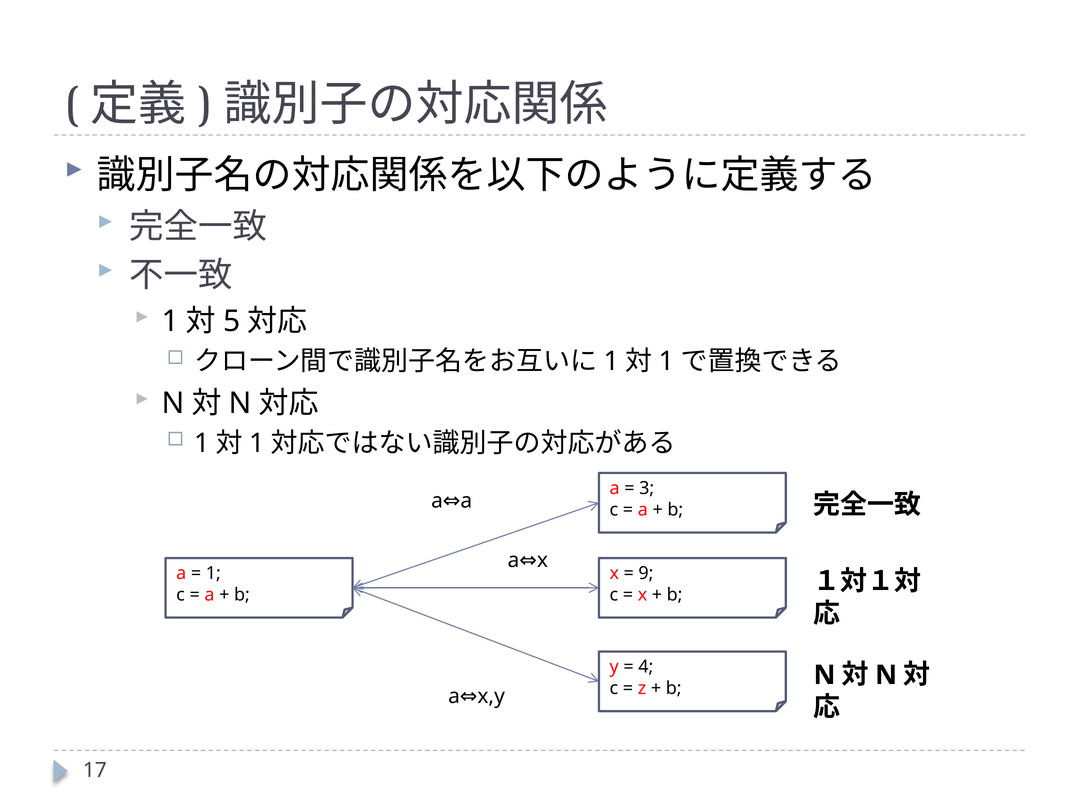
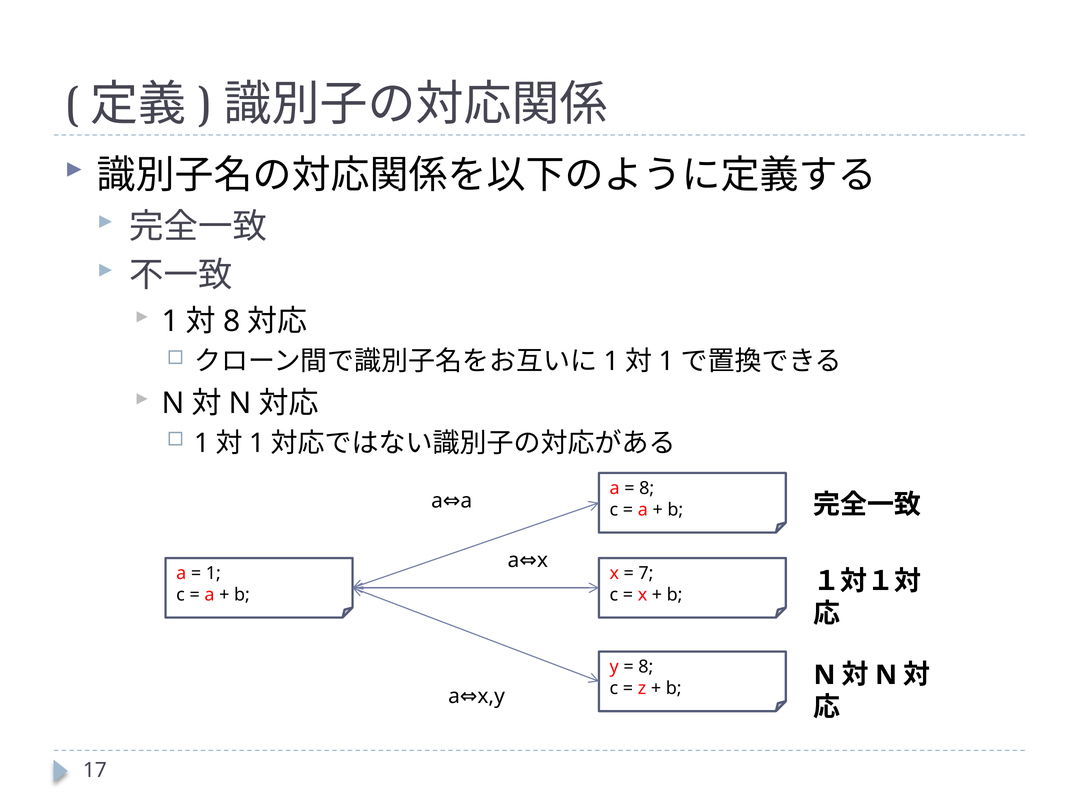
5 at (232, 321): 5 -> 8
3 at (647, 488): 3 -> 8
9: 9 -> 7
4 at (646, 666): 4 -> 8
